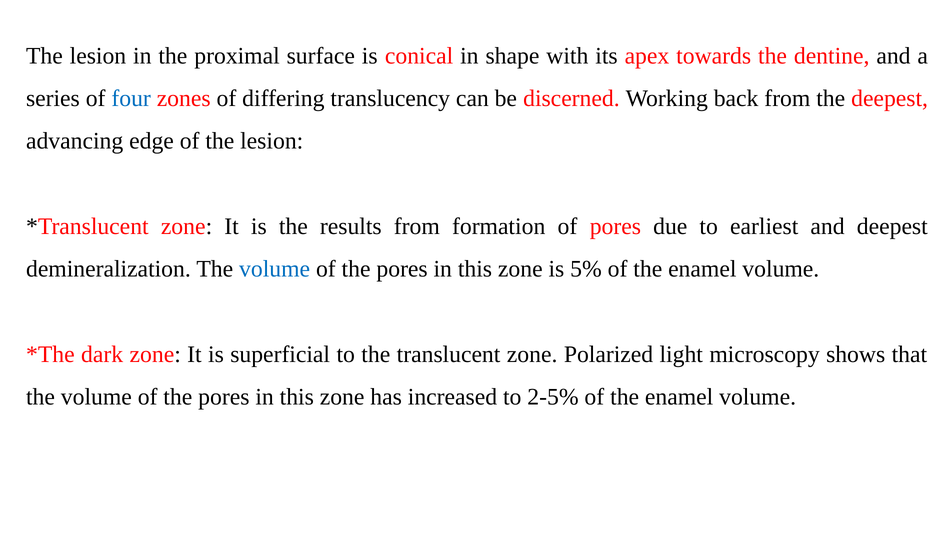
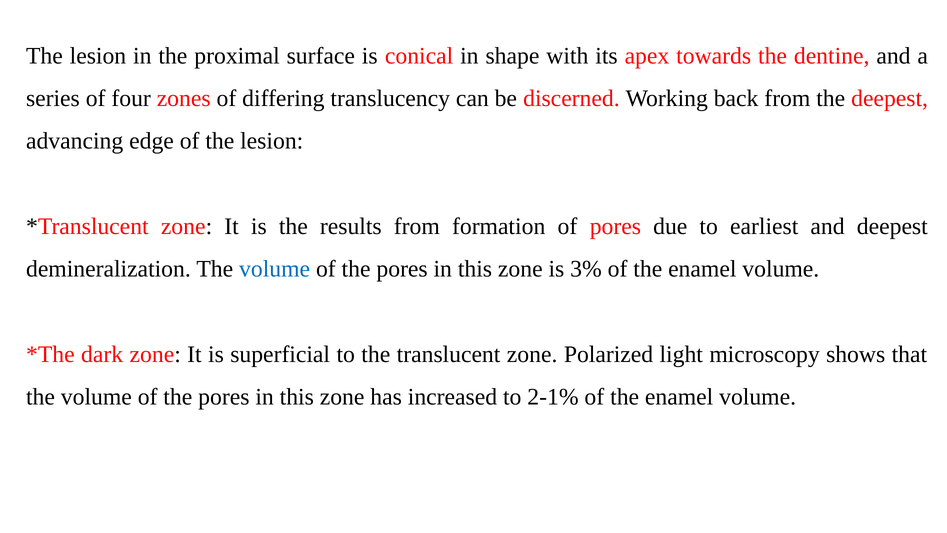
four colour: blue -> black
5%: 5% -> 3%
2-5%: 2-5% -> 2-1%
